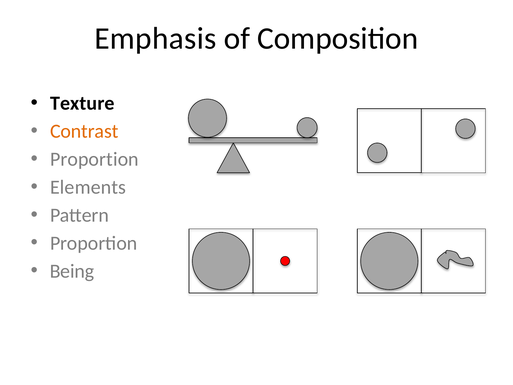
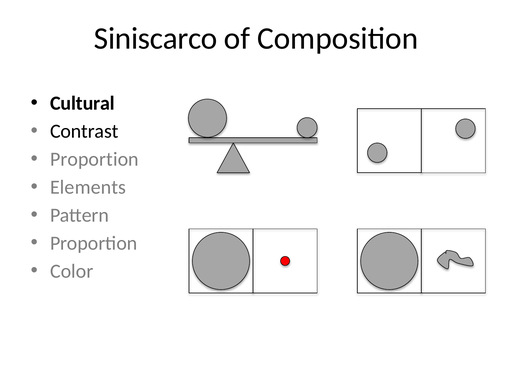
Emphasis: Emphasis -> Siniscarco
Texture: Texture -> Cultural
Contrast colour: orange -> black
Being: Being -> Color
